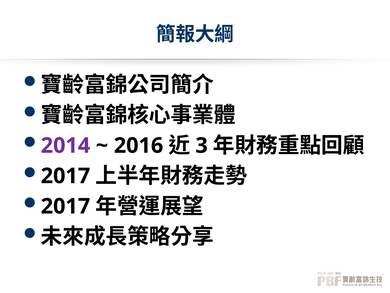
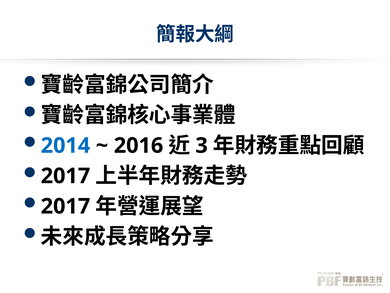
2014 colour: purple -> blue
